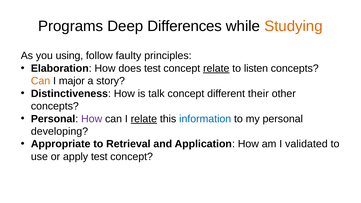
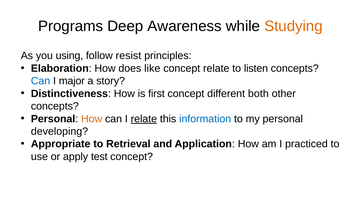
Differences: Differences -> Awareness
faulty: faulty -> resist
does test: test -> like
relate at (216, 68) underline: present -> none
Can at (41, 81) colour: orange -> blue
talk: talk -> first
their: their -> both
How at (92, 119) colour: purple -> orange
validated: validated -> practiced
